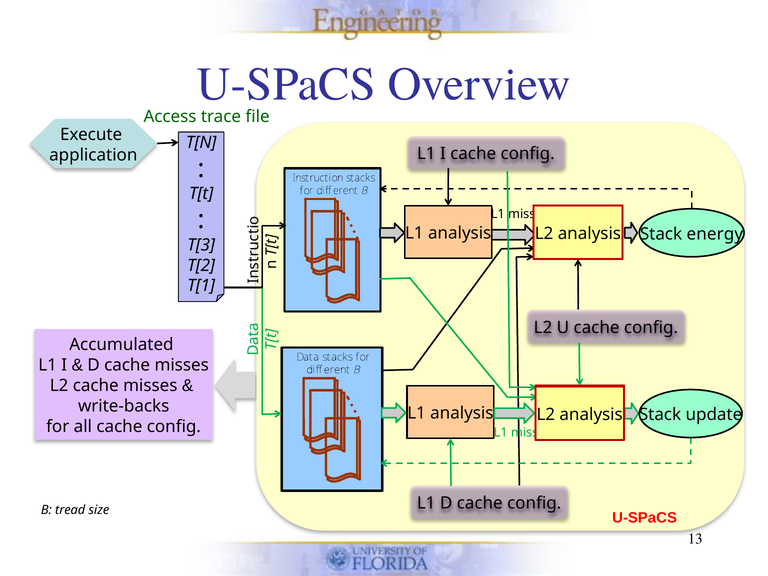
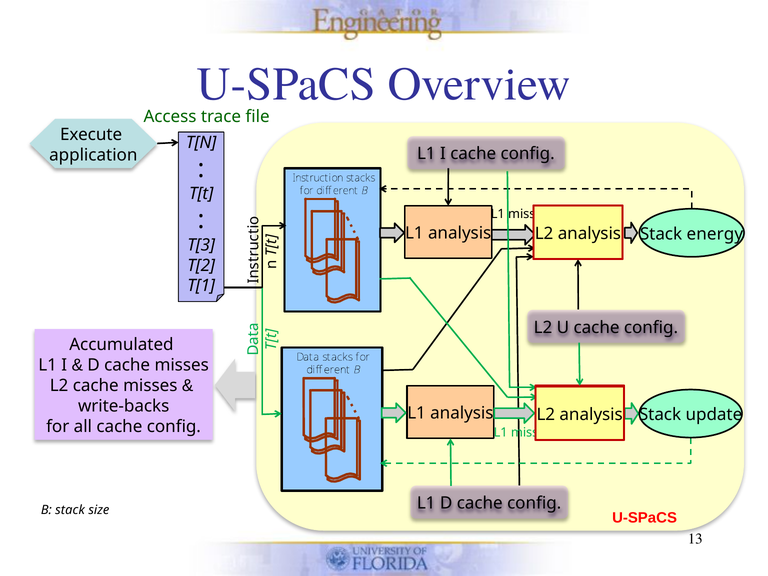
tread at (70, 510): tread -> stack
